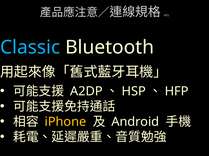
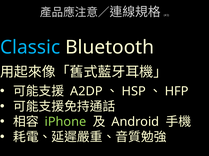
iPhone colour: yellow -> light green
